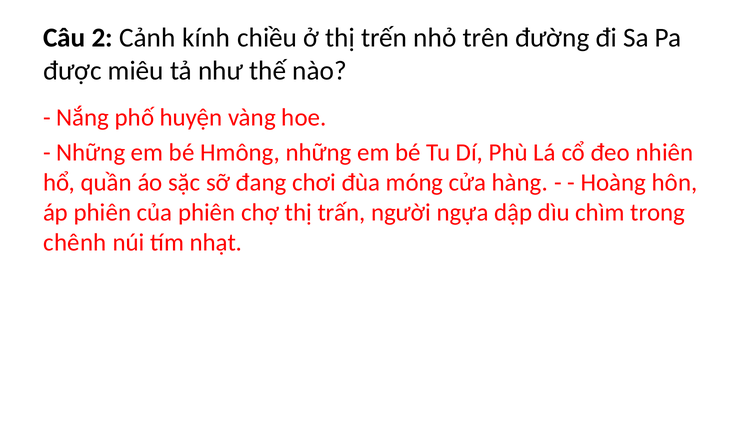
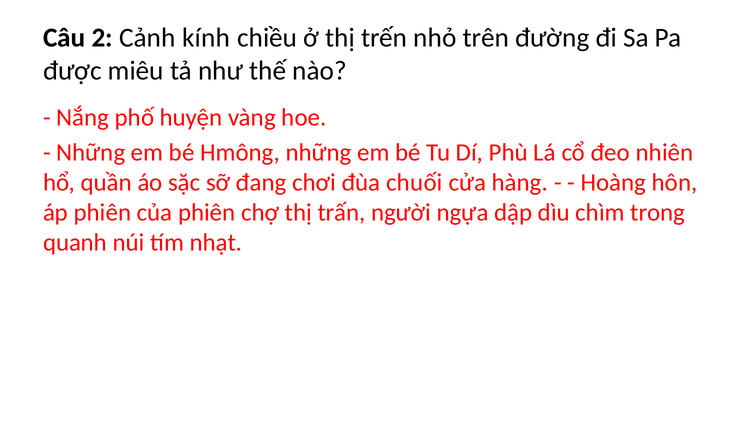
móng: móng -> chuối
chênh: chênh -> quanh
